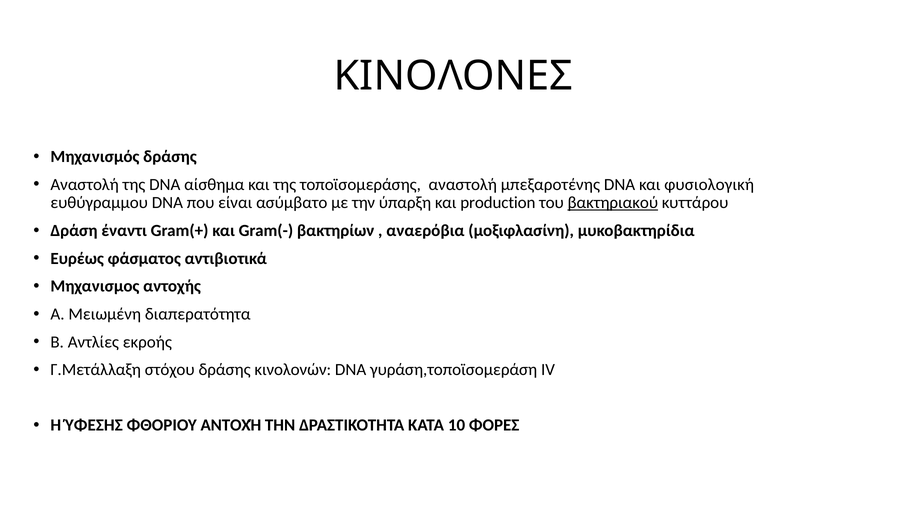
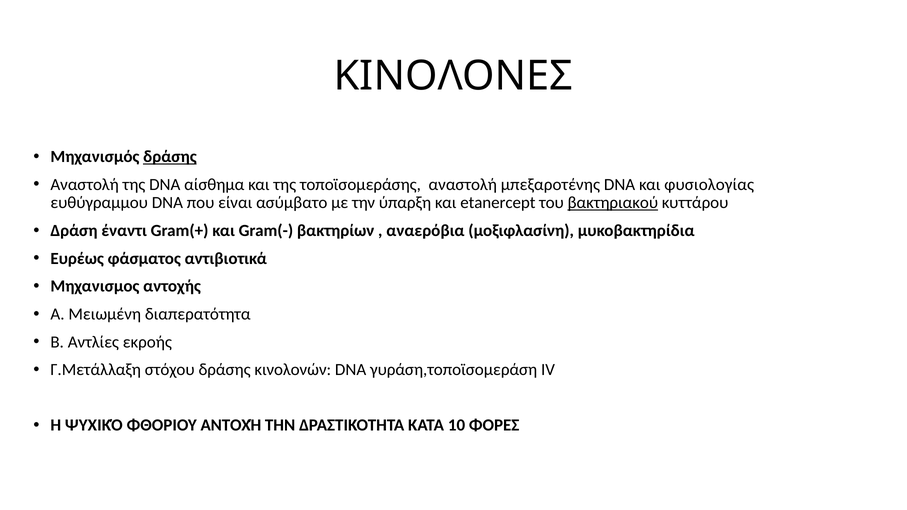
δράσης at (170, 157) underline: none -> present
φυσιολογική: φυσιολογική -> φυσιολογίας
production: production -> etanercept
ΎΦΕΣΗΣ: ΎΦΕΣΗΣ -> ΨΥΧΙΚΌ
